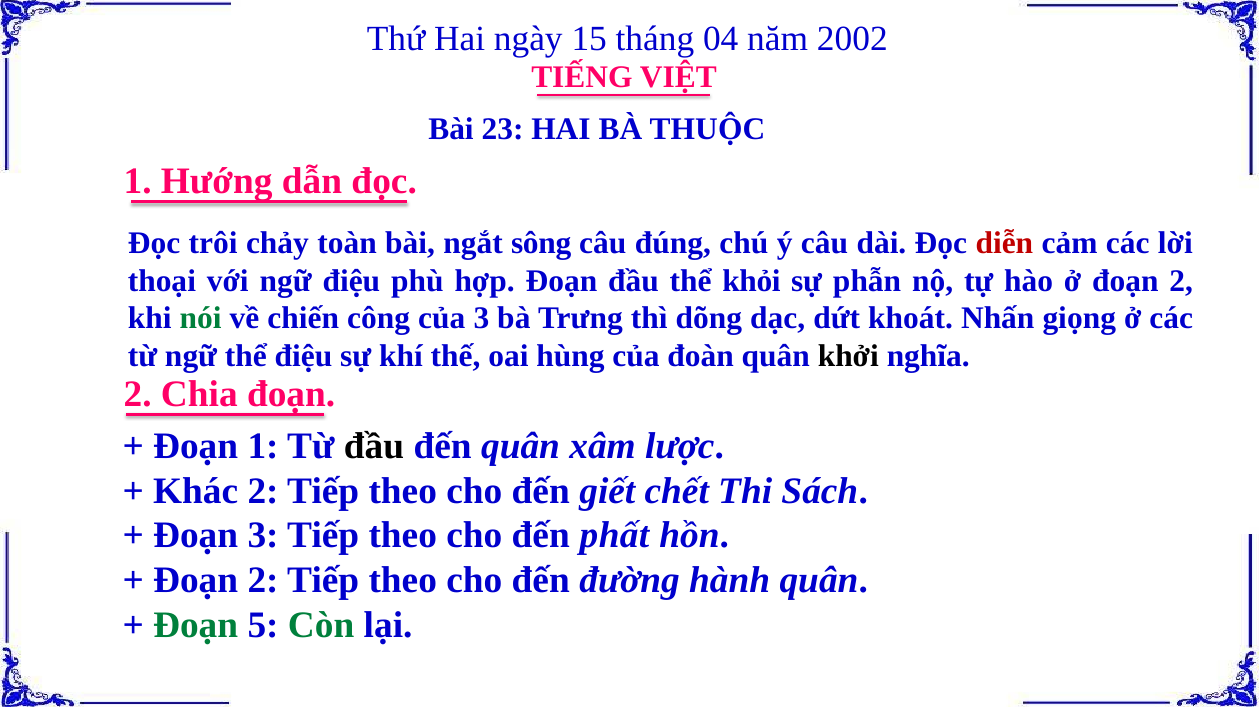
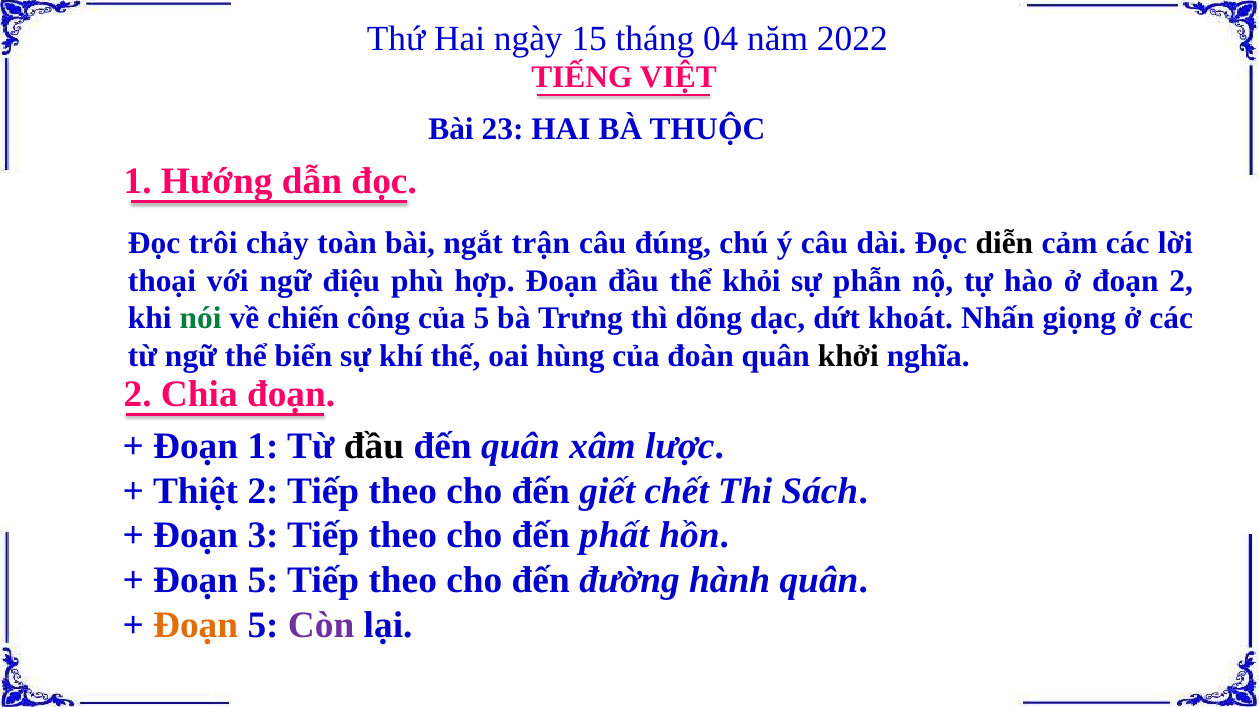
2002: 2002 -> 2022
sông: sông -> trận
diễn colour: red -> black
của 3: 3 -> 5
thể điệu: điệu -> biển
Khác: Khác -> Thiệt
2 at (263, 581): 2 -> 5
Đoạn at (196, 625) colour: green -> orange
Còn colour: green -> purple
